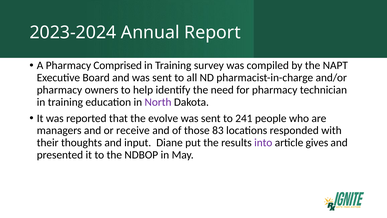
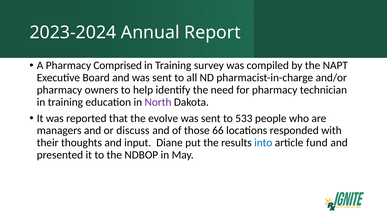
241: 241 -> 533
receive: receive -> discuss
83: 83 -> 66
into colour: purple -> blue
gives: gives -> fund
